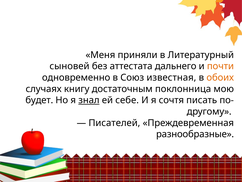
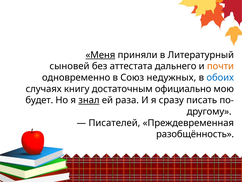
Меня underline: none -> present
известная: известная -> недужных
обоих colour: orange -> blue
поклонница: поклонница -> официально
себе: себе -> раза
сочтя: сочтя -> сразу
разнообразные: разнообразные -> разобщённость
